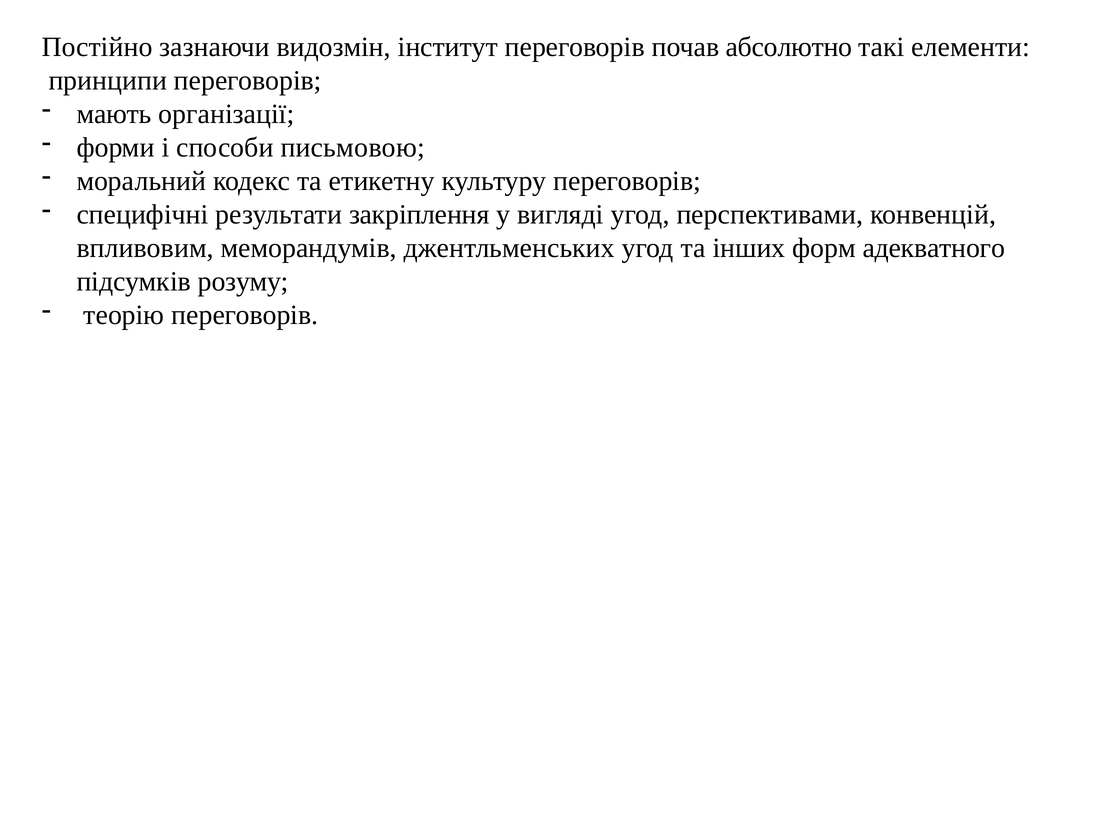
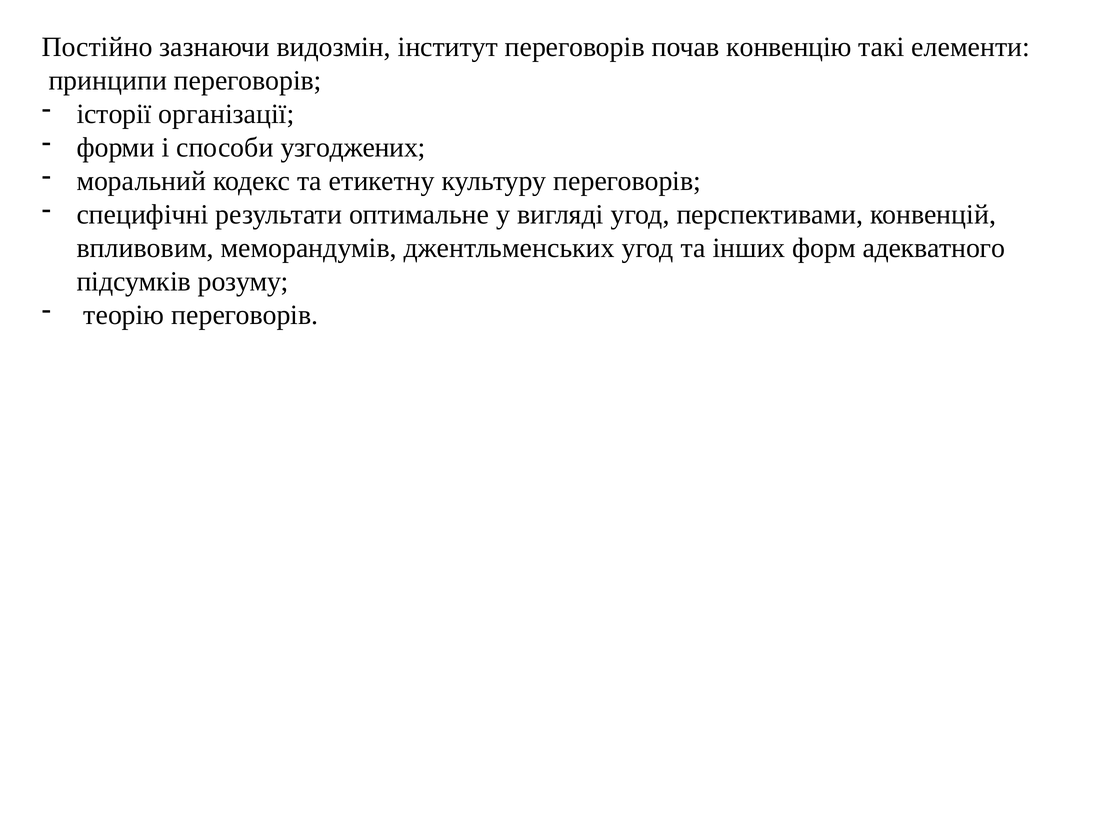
абсолютно: абсолютно -> конвенцію
мають: мають -> історії
письмовою: письмовою -> узгоджених
закріплення: закріплення -> оптимальне
